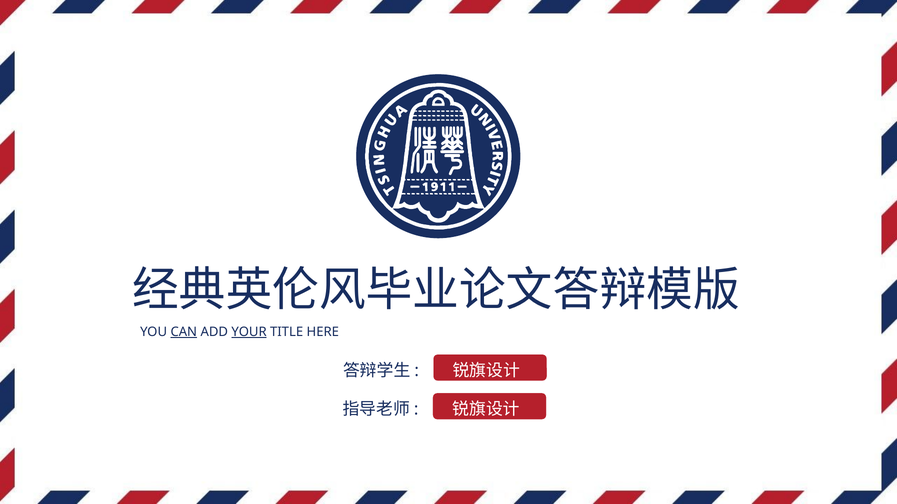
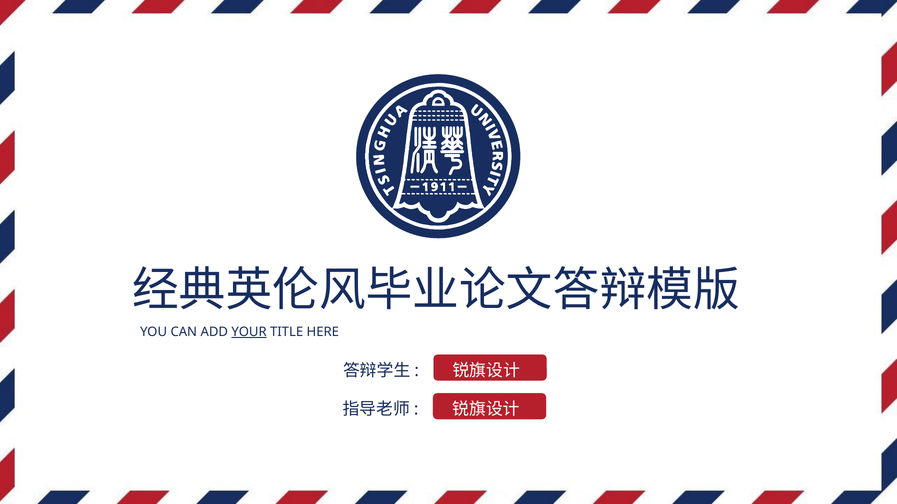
CAN underline: present -> none
